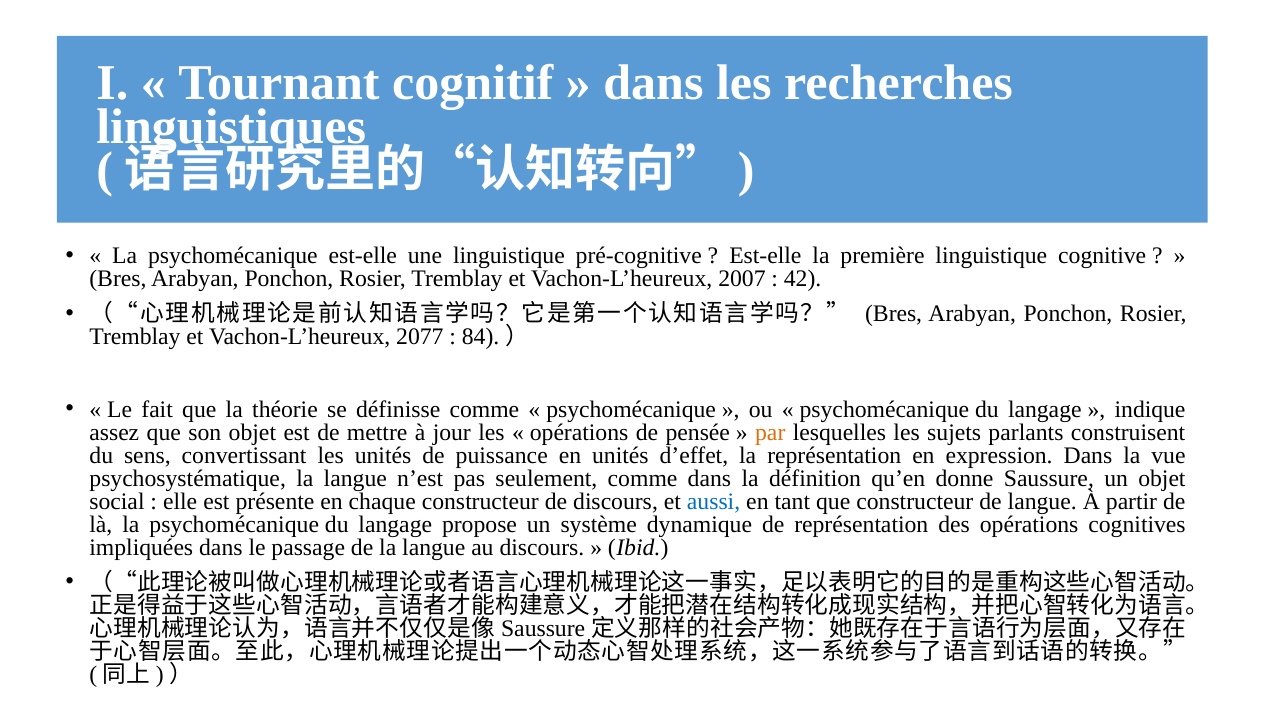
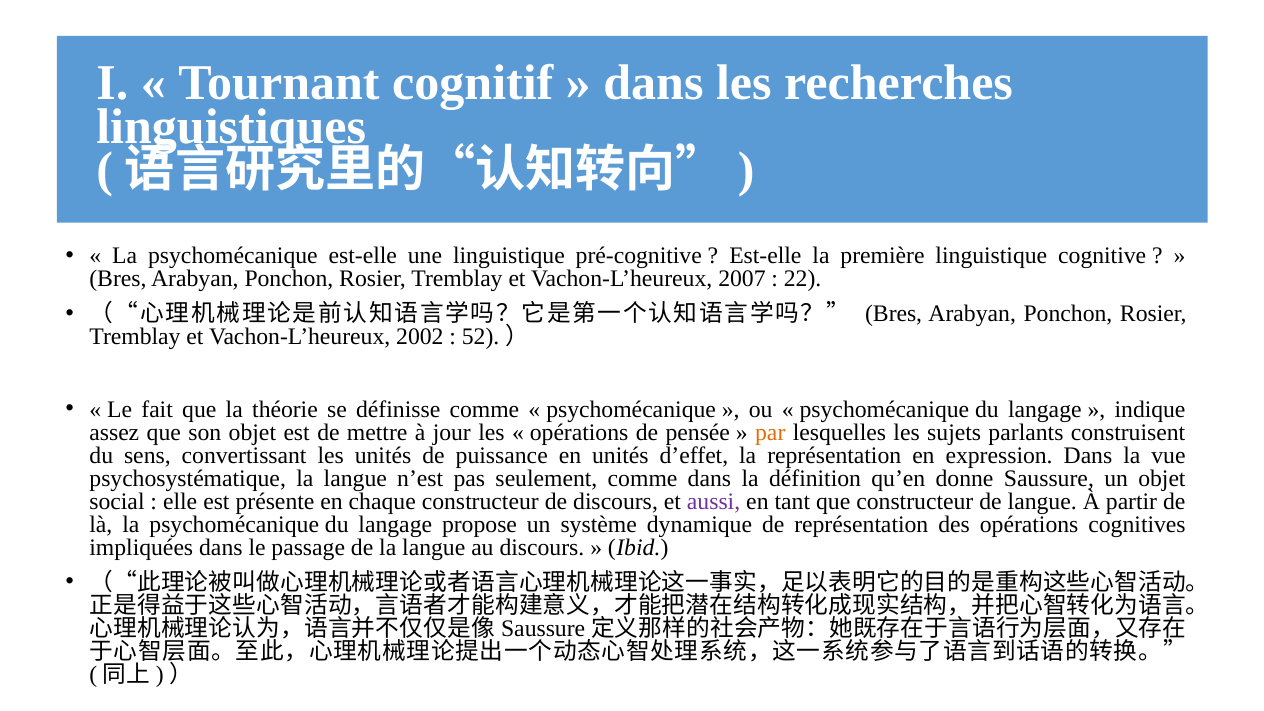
42: 42 -> 22
2077: 2077 -> 2002
84: 84 -> 52
aussi colour: blue -> purple
